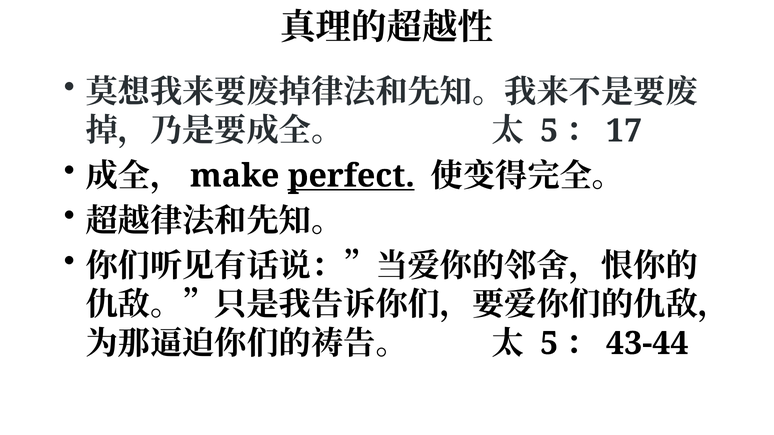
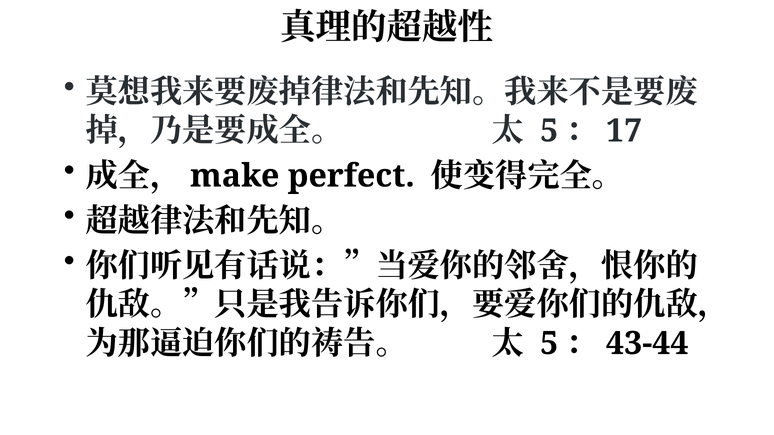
perfect underline: present -> none
